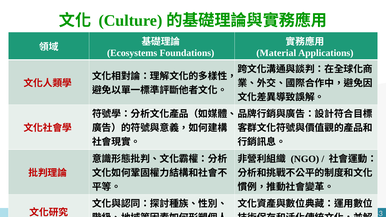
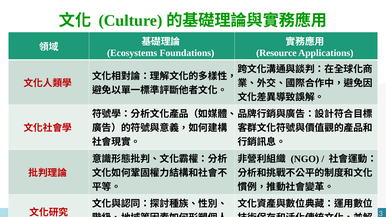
Material: Material -> Resource
